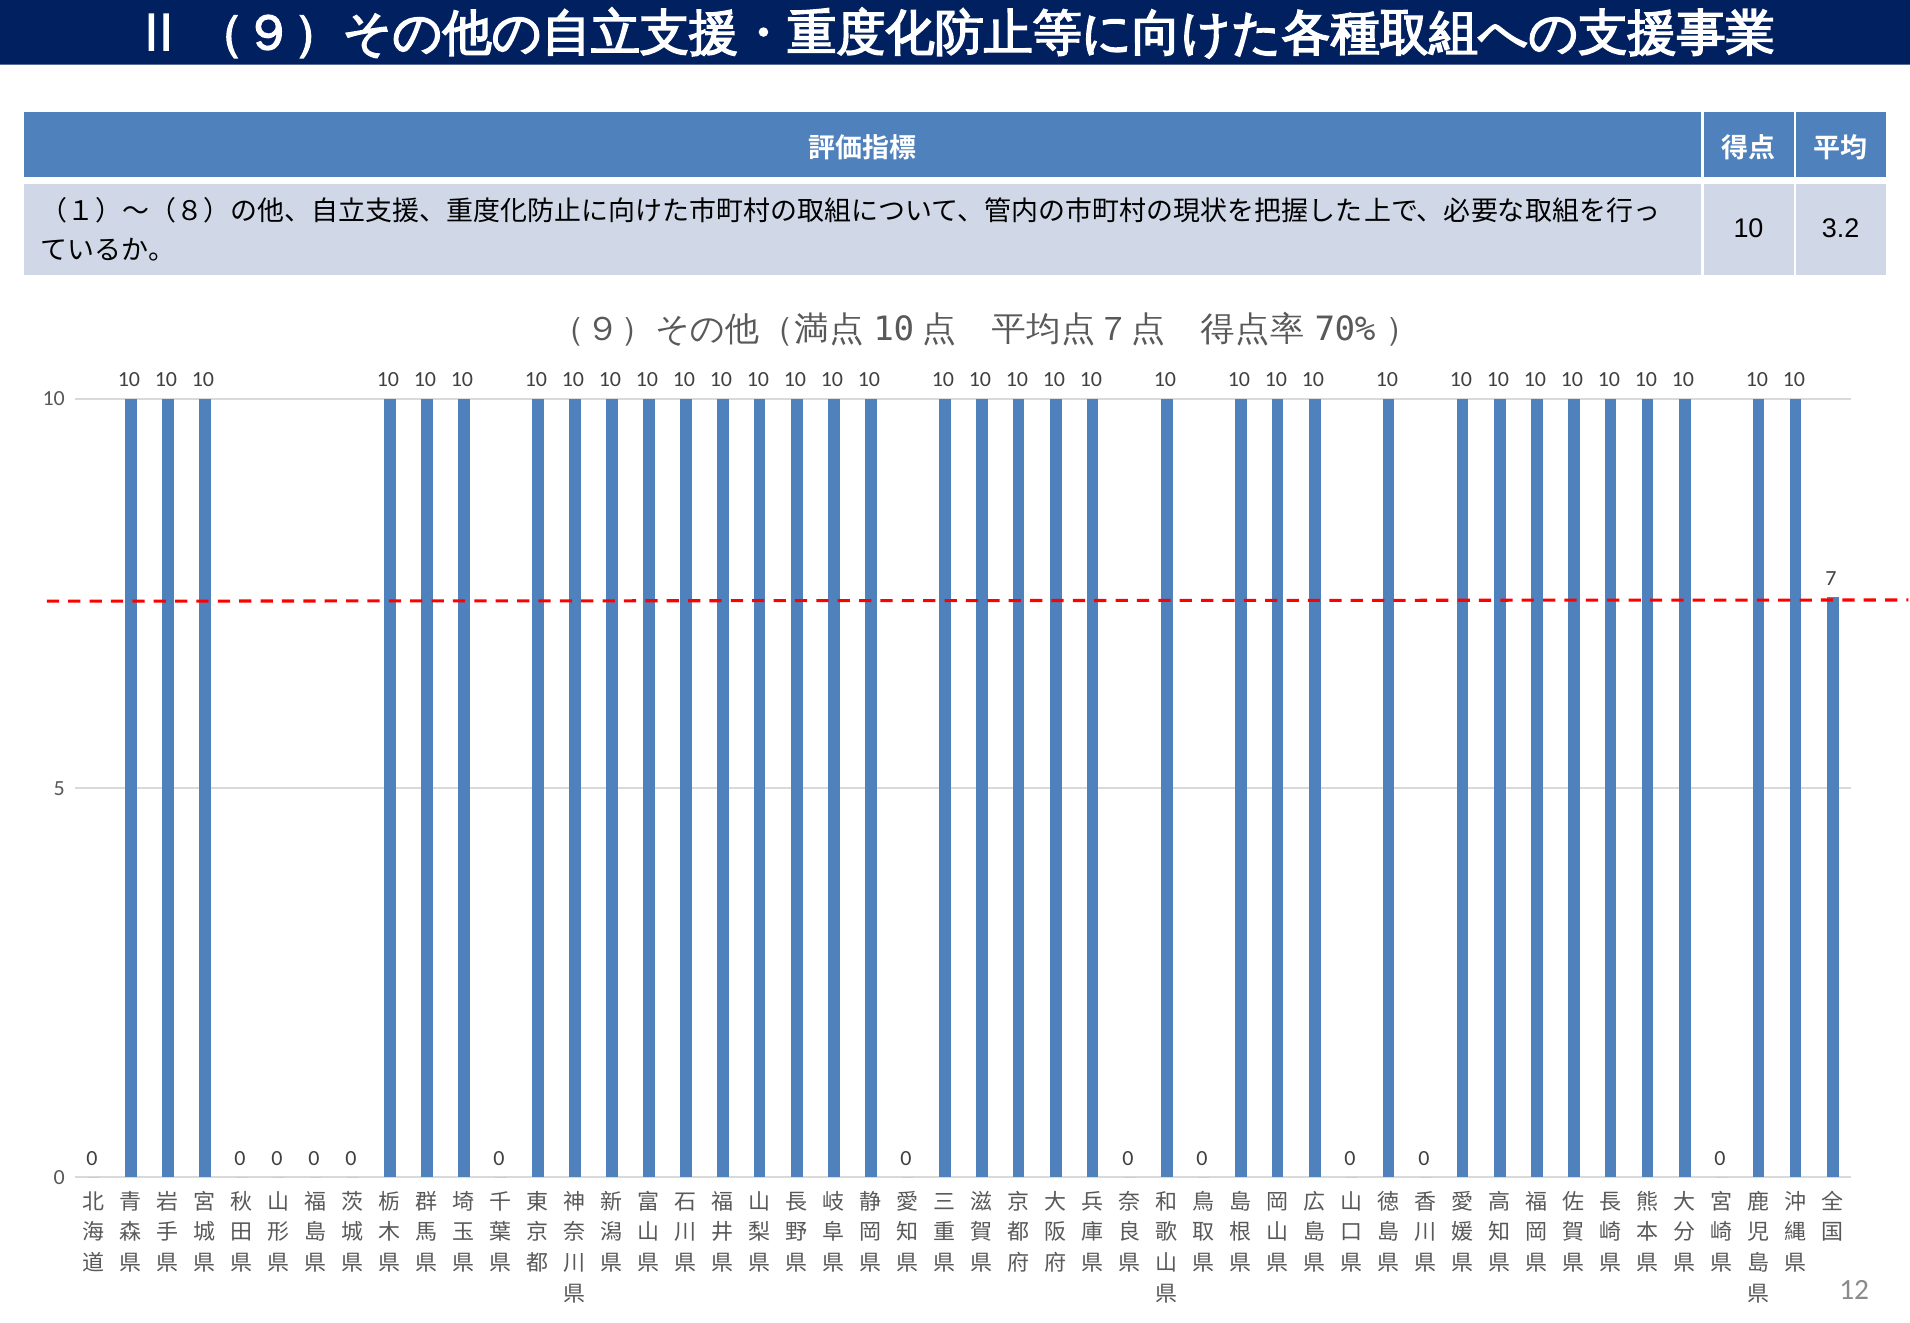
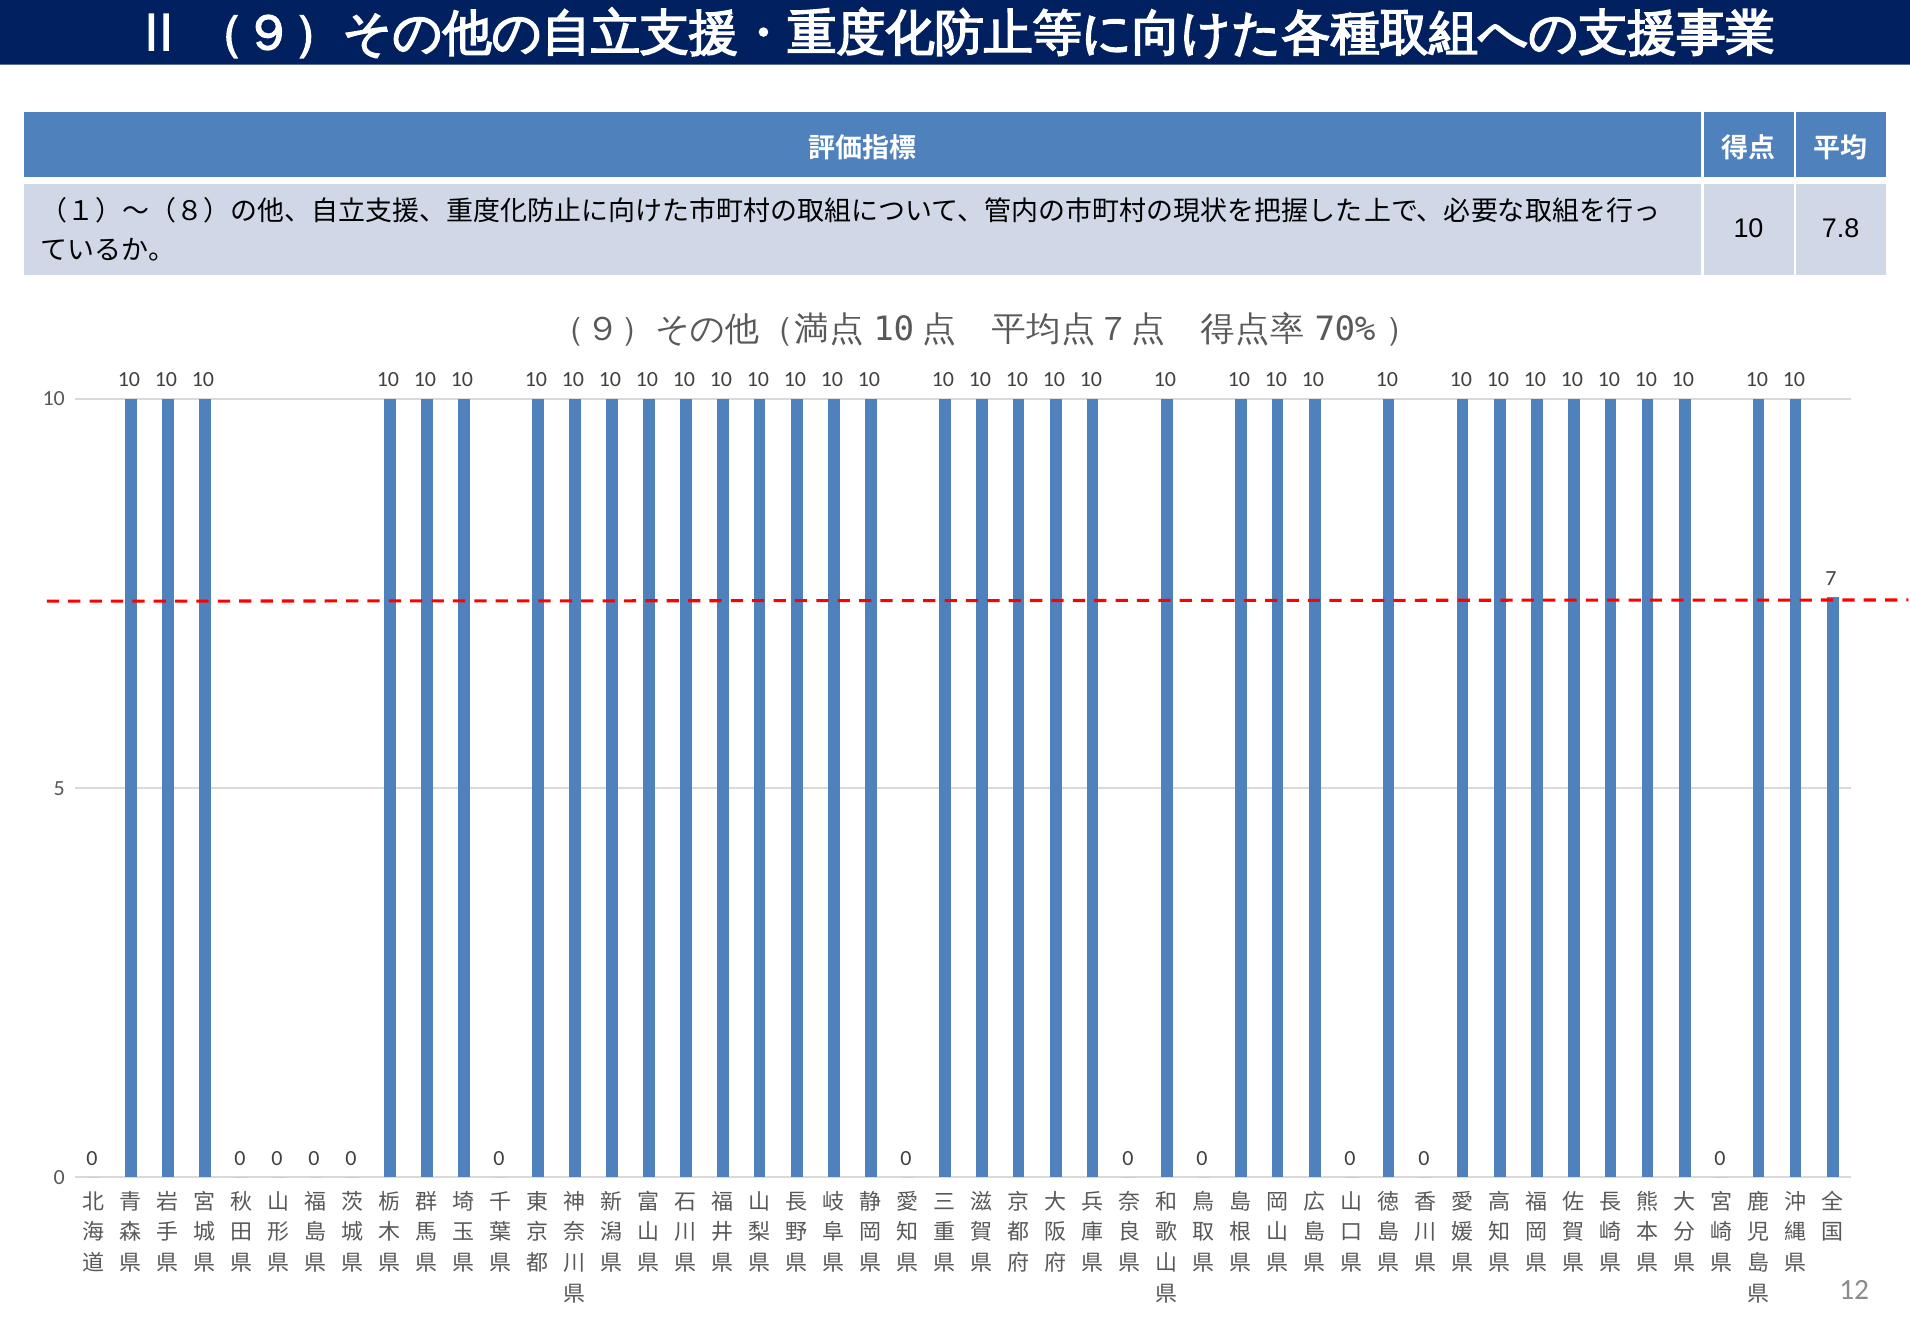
3.2: 3.2 -> 7.8
